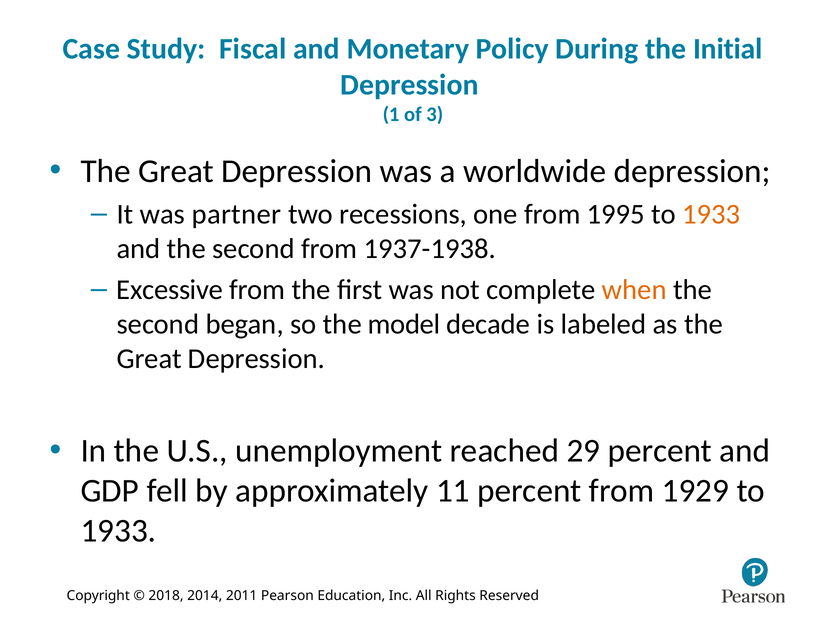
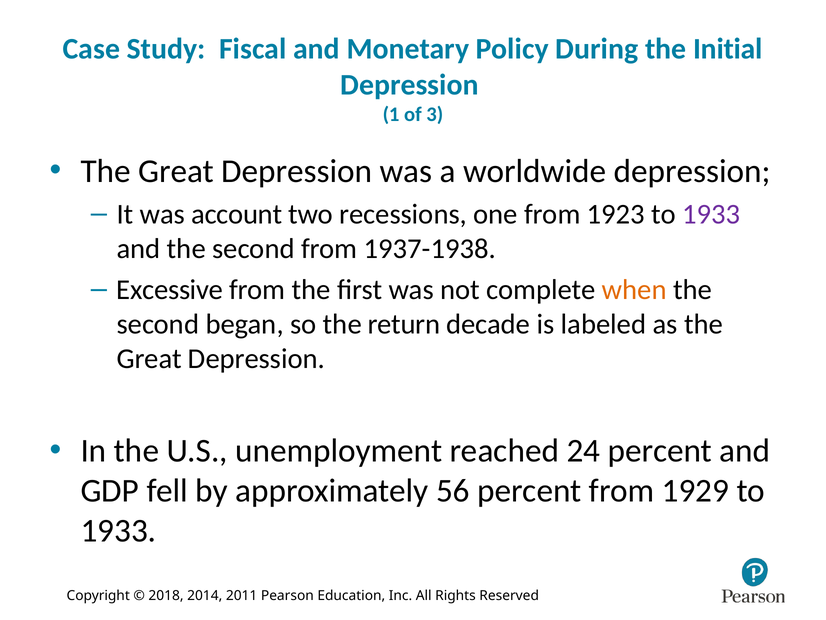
partner: partner -> account
1995: 1995 -> 1923
1933 at (711, 214) colour: orange -> purple
model: model -> return
29: 29 -> 24
11: 11 -> 56
